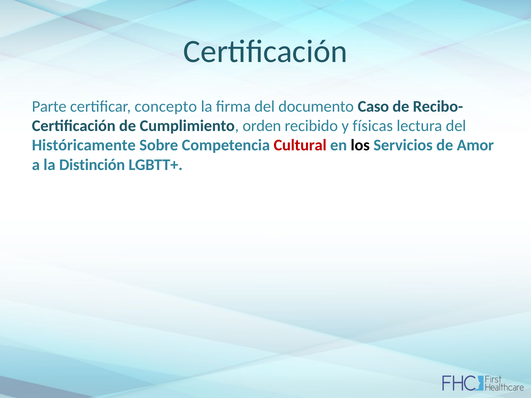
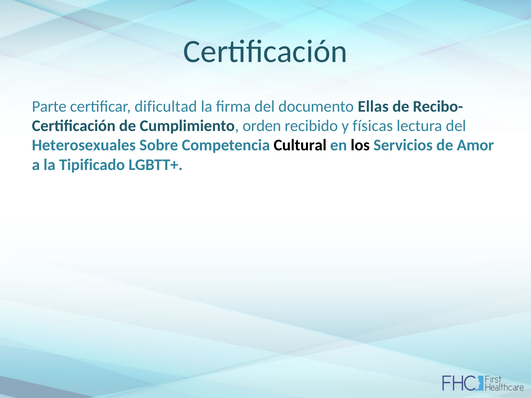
concepto: concepto -> dificultad
Caso: Caso -> Ellas
Históricamente: Históricamente -> Heterosexuales
Cultural colour: red -> black
Distinción: Distinción -> Tipificado
